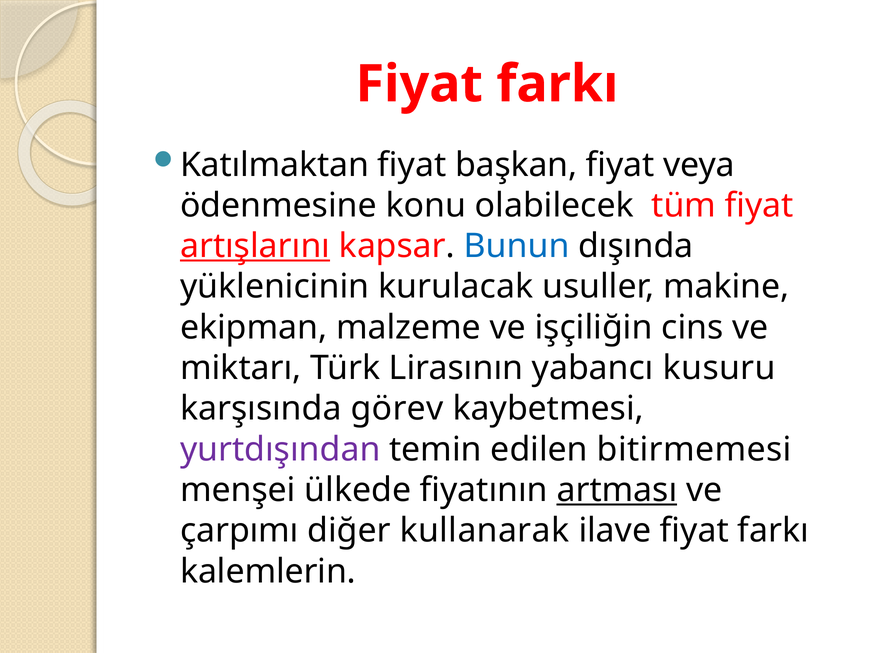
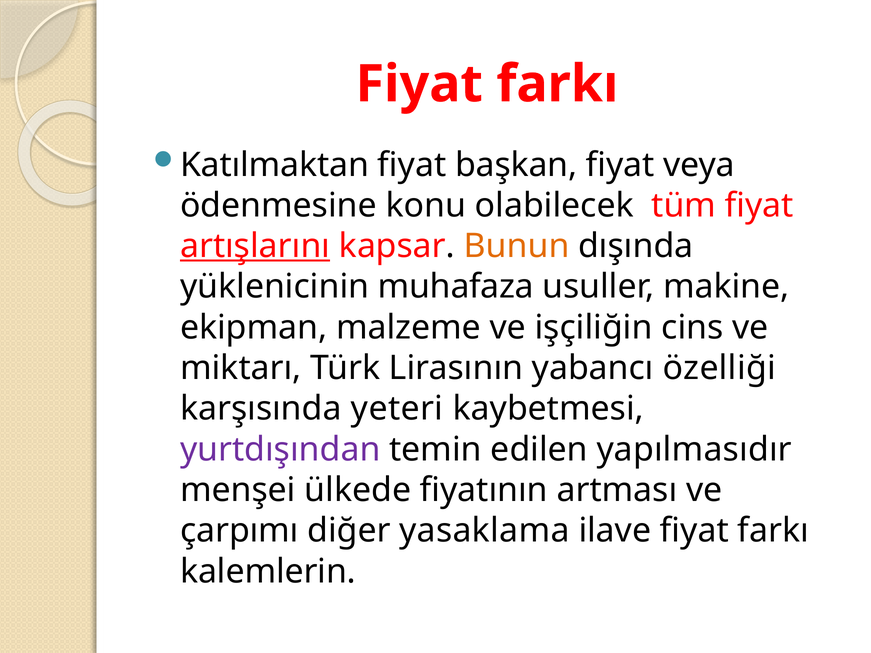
Bunun colour: blue -> orange
kurulacak: kurulacak -> muhafaza
kusuru: kusuru -> özelliği
görev: görev -> yeteri
bitirmemesi: bitirmemesi -> yapılmasıdır
artması underline: present -> none
kullanarak: kullanarak -> yasaklama
